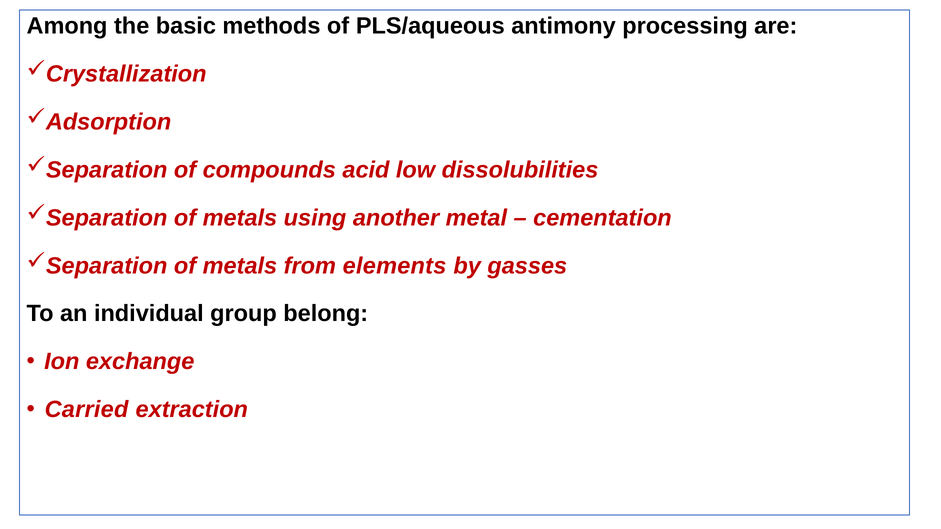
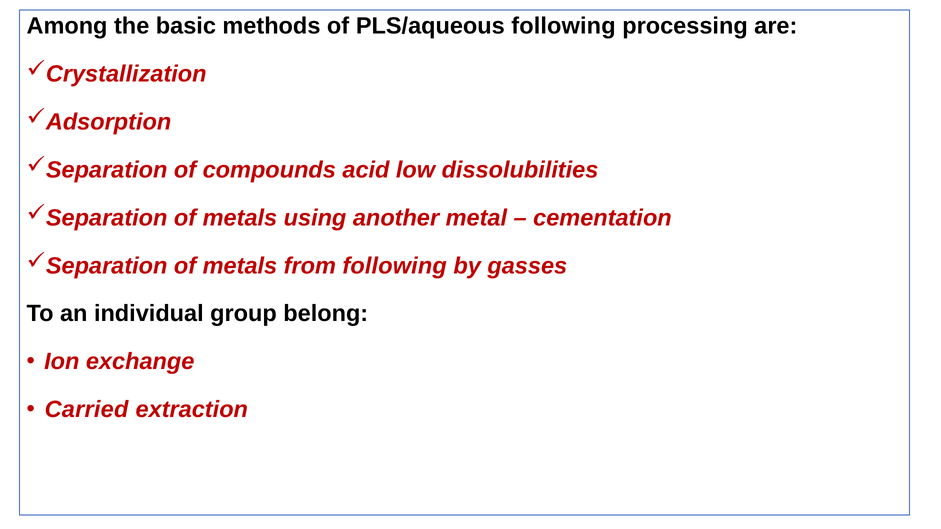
PLS/aqueous antimony: antimony -> following
from elements: elements -> following
